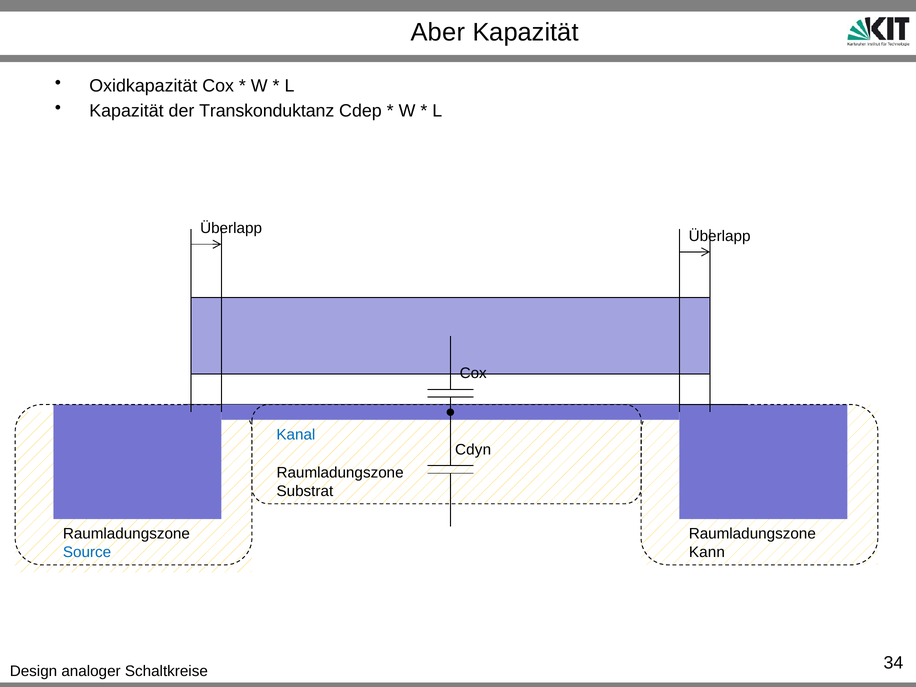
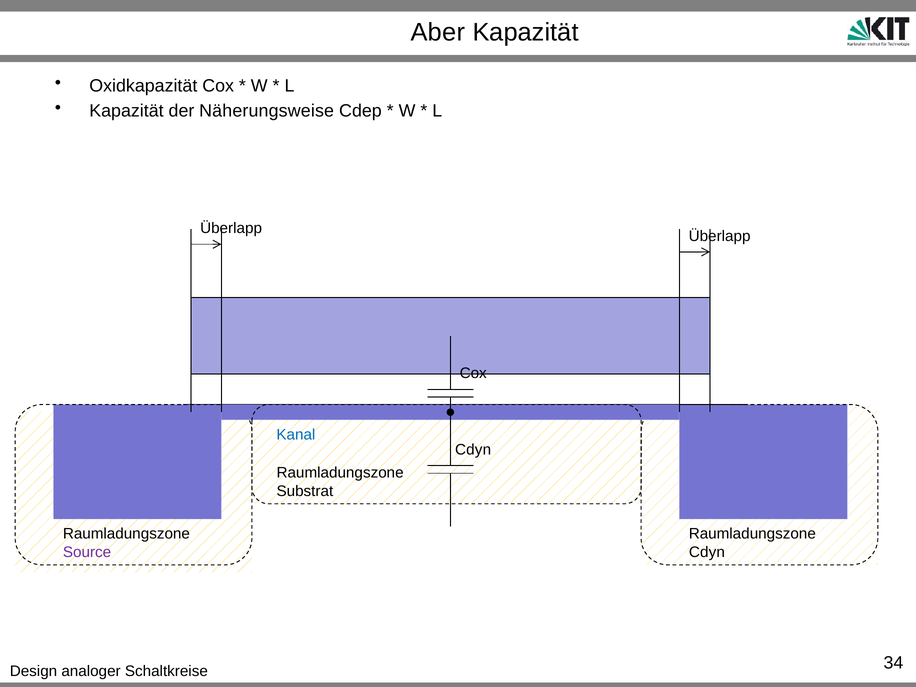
Transkonduktanz: Transkonduktanz -> Näherungsweise
Source colour: blue -> purple
Kann at (707, 552): Kann -> Cdyn
